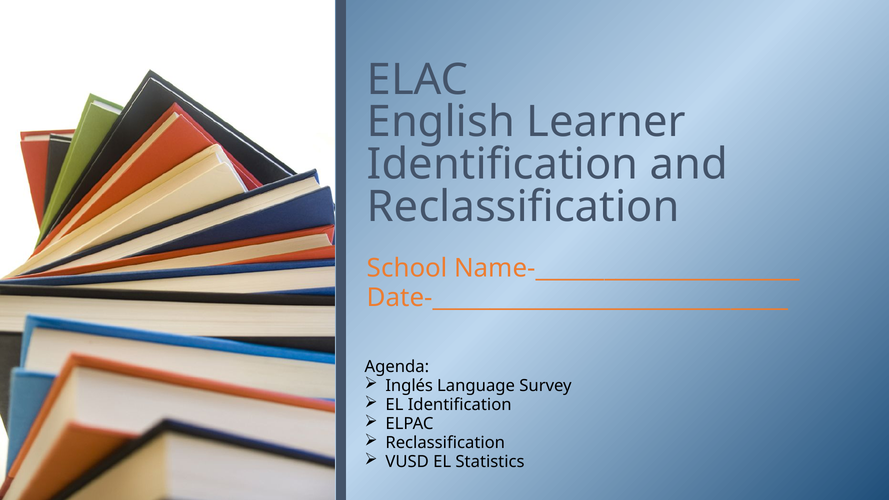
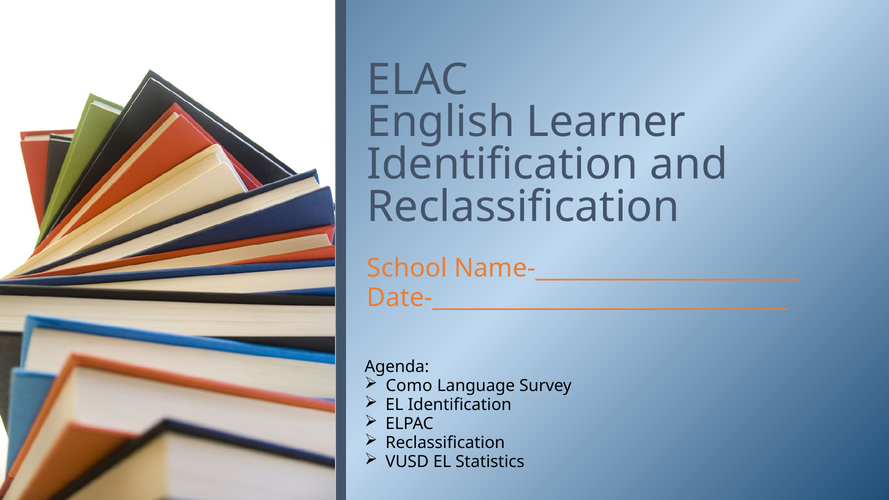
Inglés: Inglés -> Como
